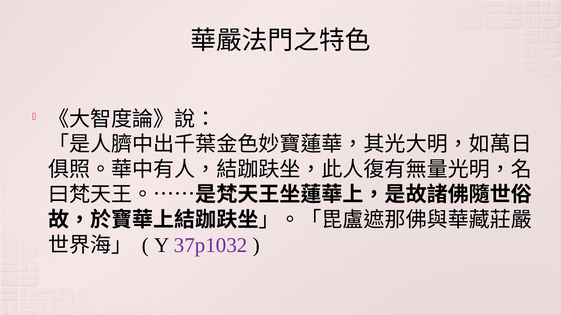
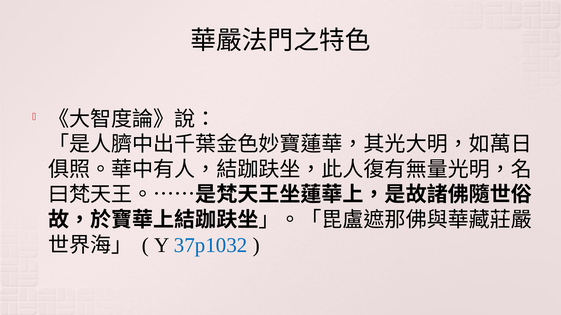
37p1032 colour: purple -> blue
